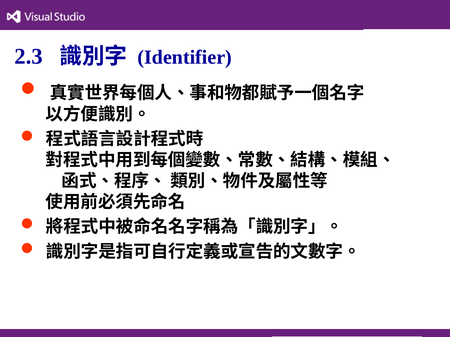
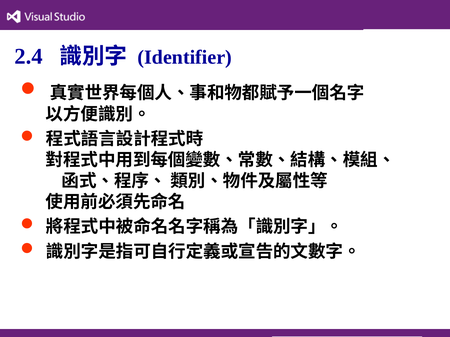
2.3: 2.3 -> 2.4
